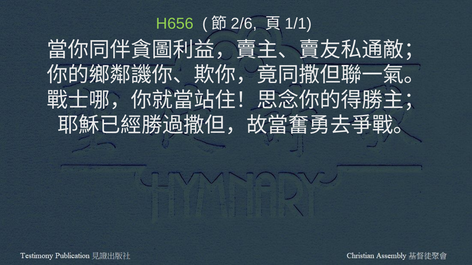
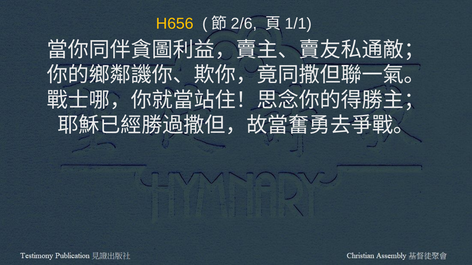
H656 colour: light green -> yellow
